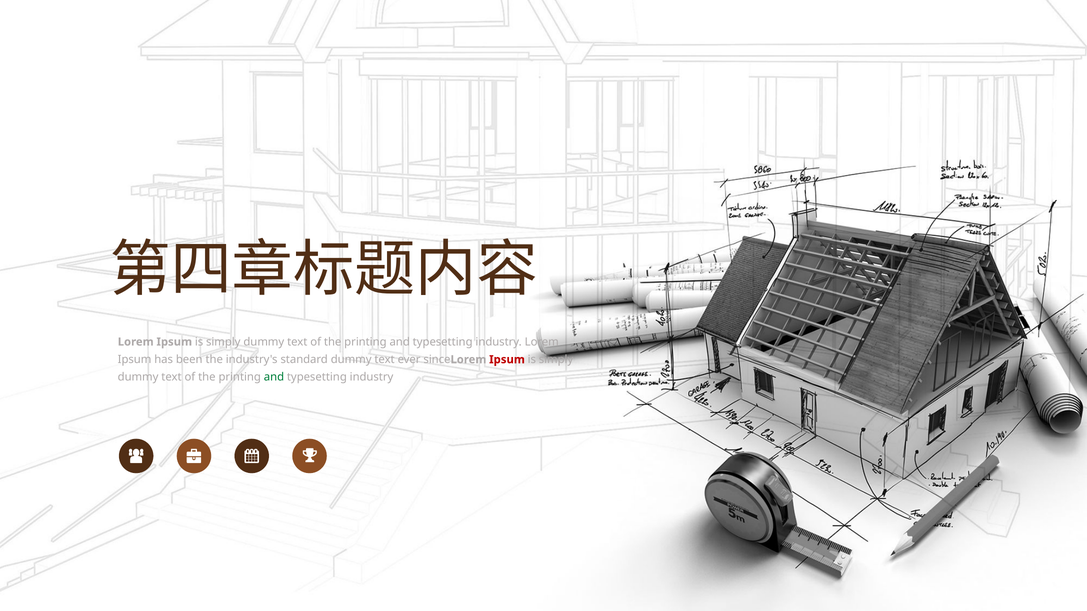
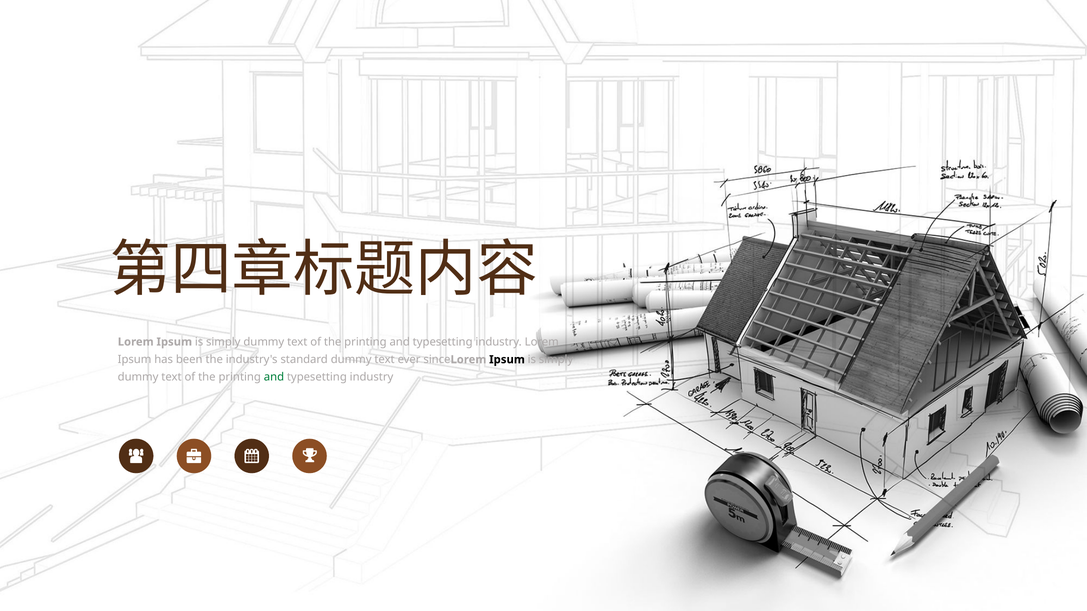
Ipsum at (507, 360) colour: red -> black
